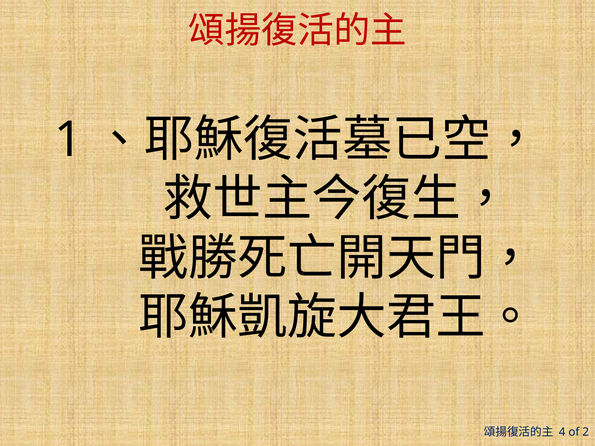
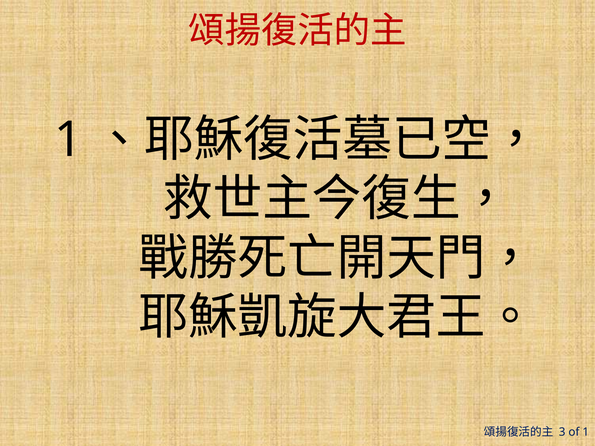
4: 4 -> 3
of 2: 2 -> 1
